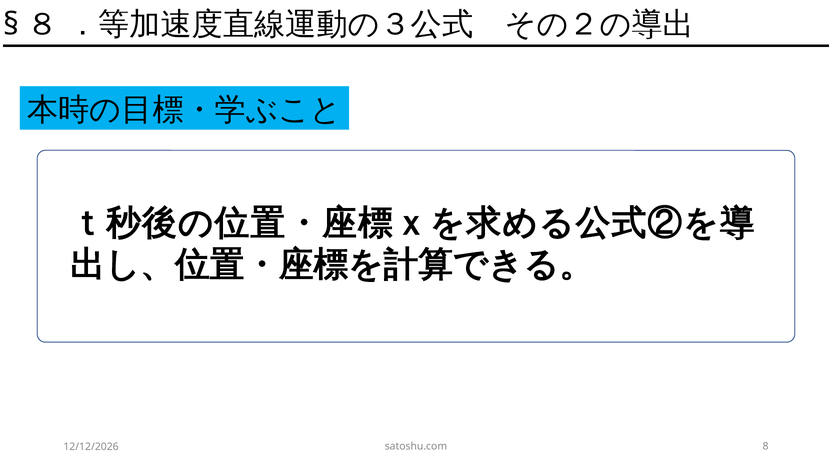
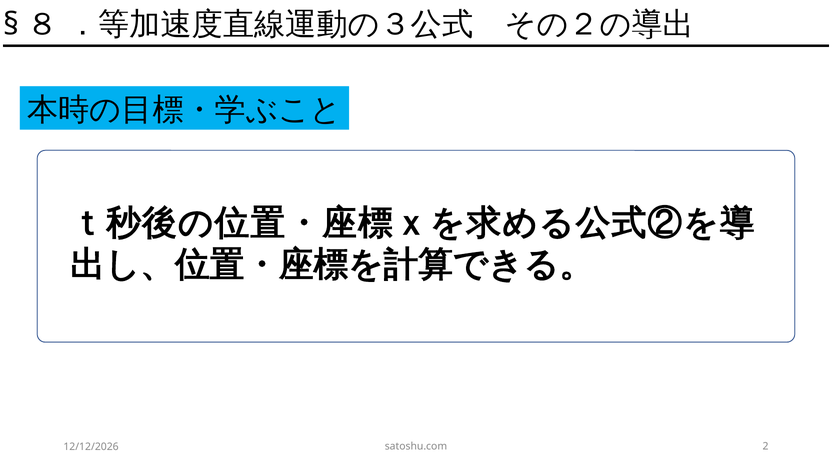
8: 8 -> 2
